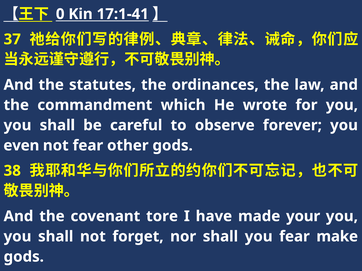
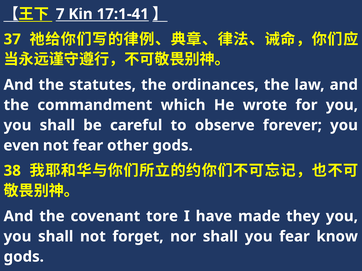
0: 0 -> 7
your: your -> they
make: make -> know
